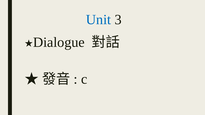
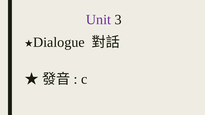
Unit colour: blue -> purple
